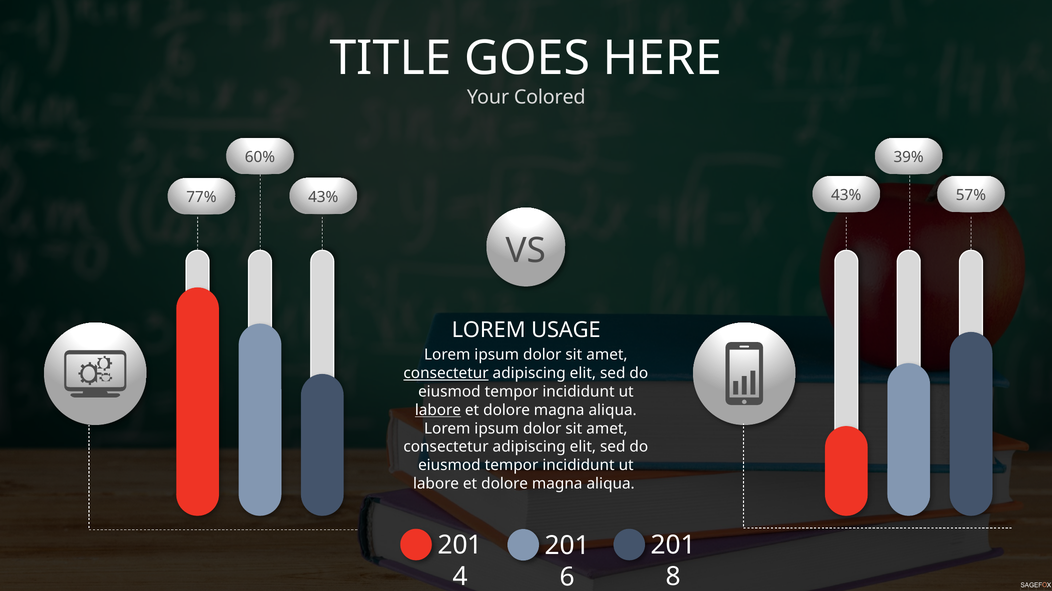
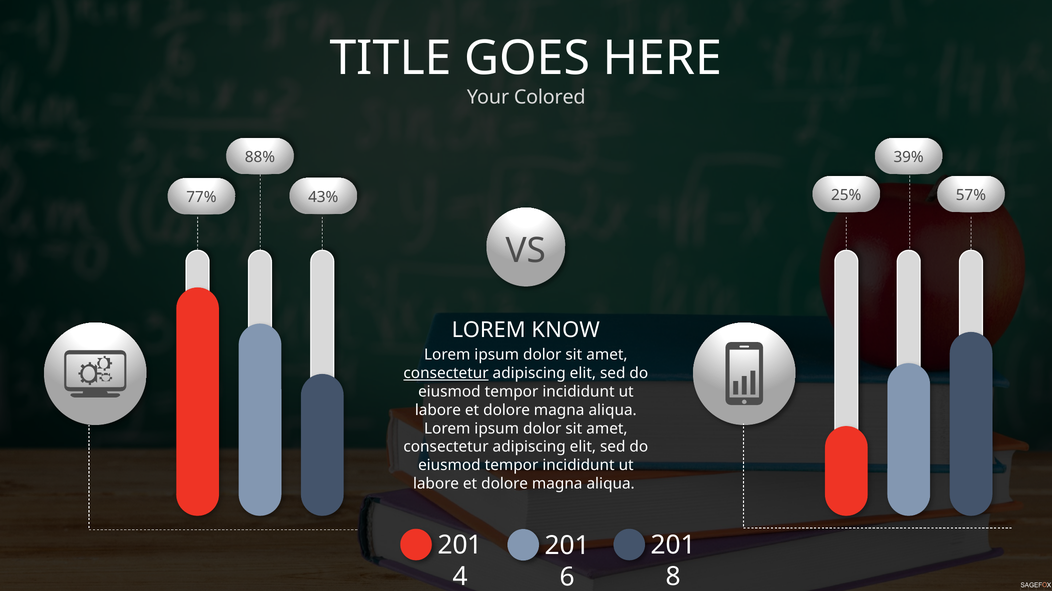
60%: 60% -> 88%
43% 43%: 43% -> 25%
USAGE: USAGE -> KNOW
labore at (438, 411) underline: present -> none
